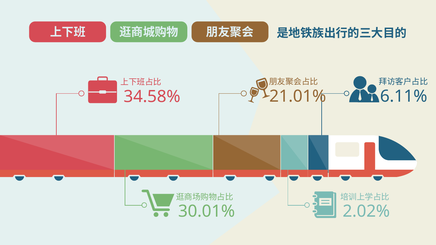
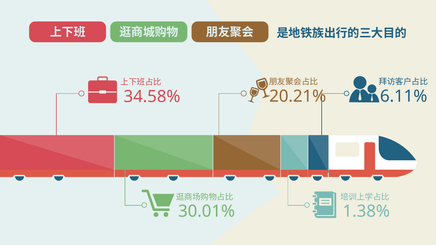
21.01%: 21.01% -> 20.21%
2.02%: 2.02% -> 1.38%
